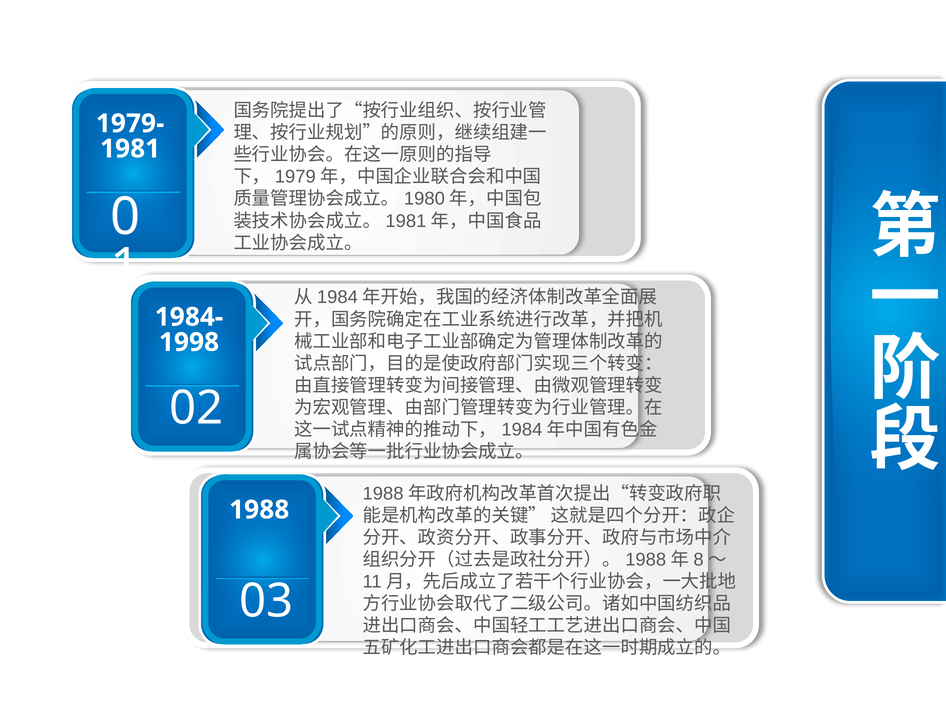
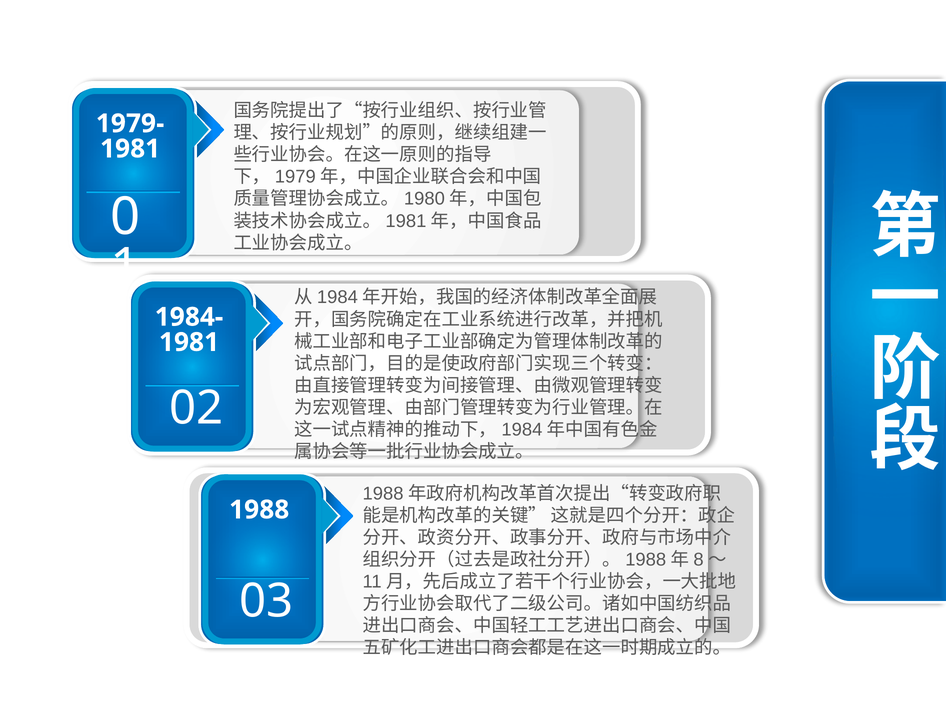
1998 at (189, 342): 1998 -> 1981
